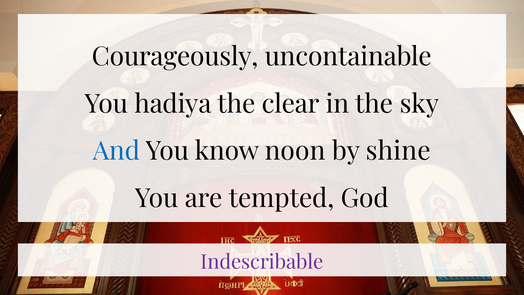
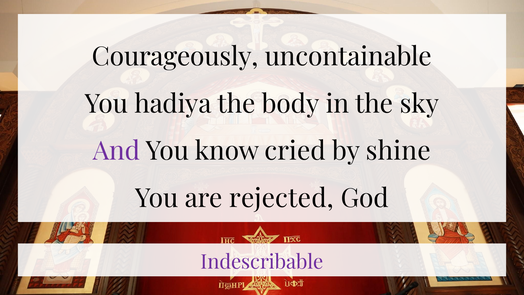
clear: clear -> body
And colour: blue -> purple
noon: noon -> cried
tempted: tempted -> rejected
